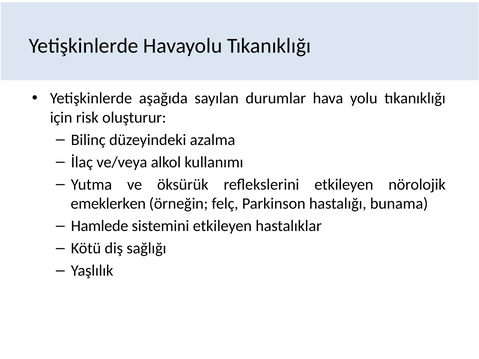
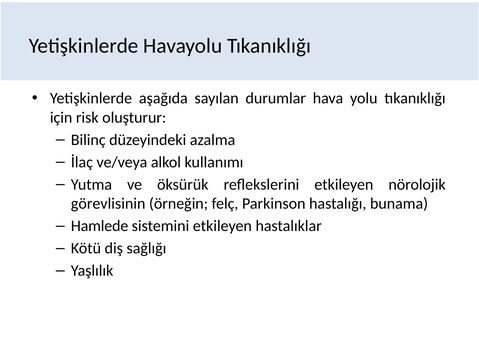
emeklerken: emeklerken -> görevlisinin
